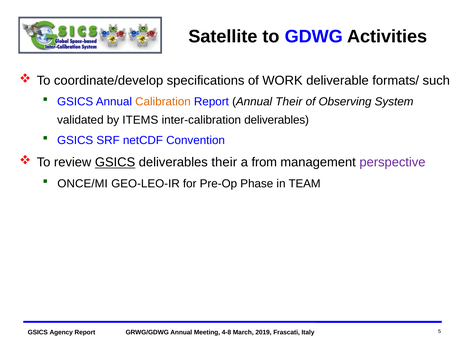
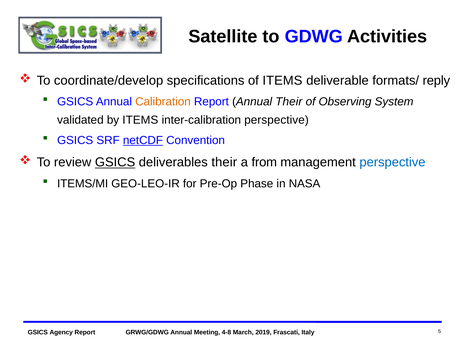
of WORK: WORK -> ITEMS
such: such -> reply
inter-calibration deliverables: deliverables -> perspective
netCDF underline: none -> present
perspective at (392, 162) colour: purple -> blue
ONCE/MI: ONCE/MI -> ITEMS/MI
TEAM: TEAM -> NASA
